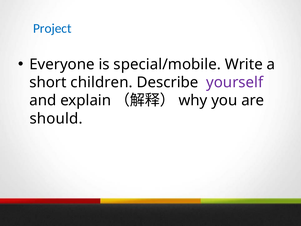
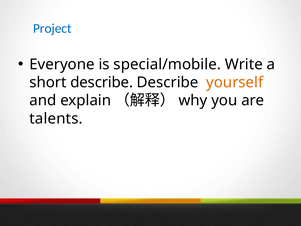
short children: children -> describe
yourself colour: purple -> orange
should: should -> talents
